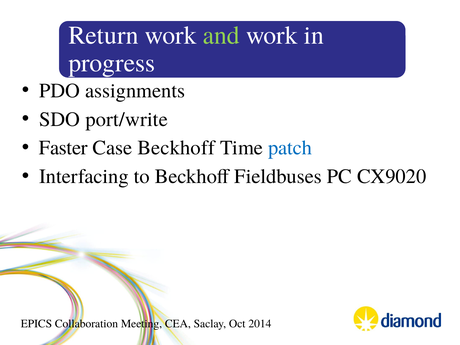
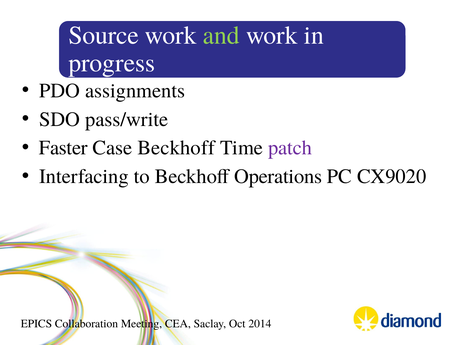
Return: Return -> Source
port/write: port/write -> pass/write
patch colour: blue -> purple
Fieldbuses: Fieldbuses -> Operations
